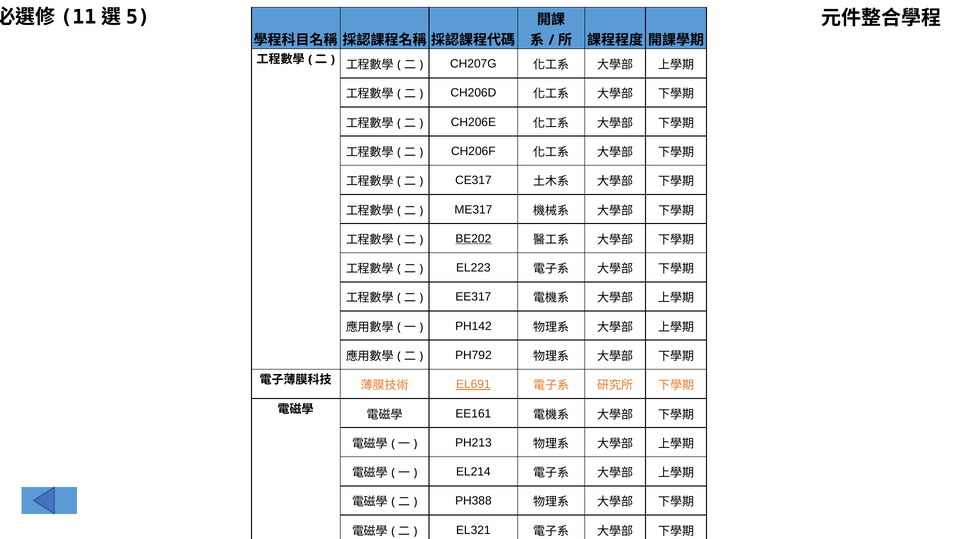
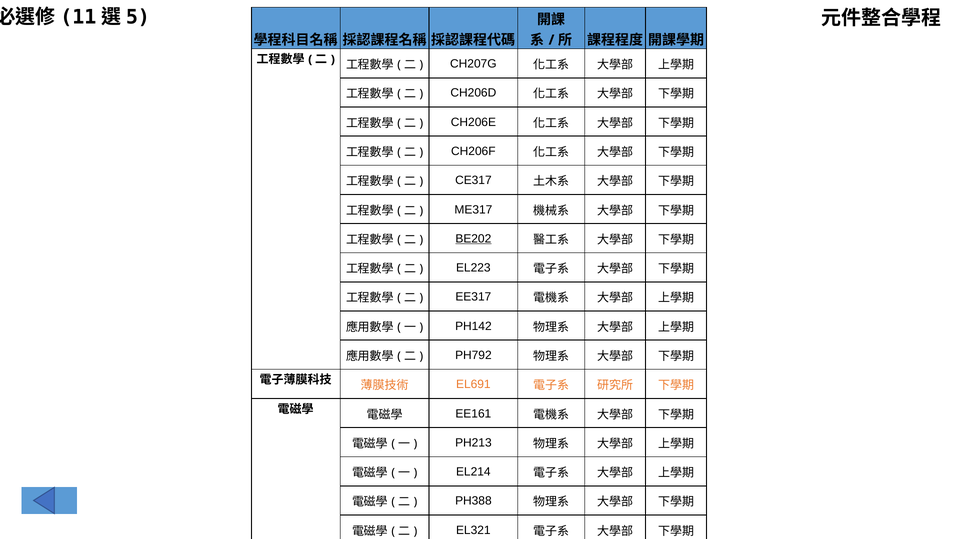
EL691 underline: present -> none
